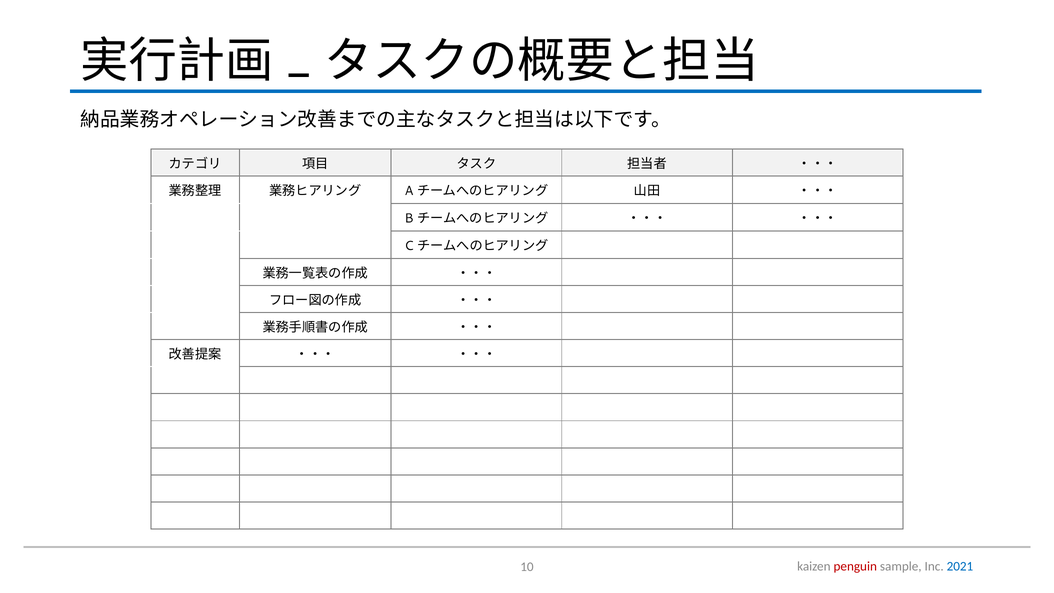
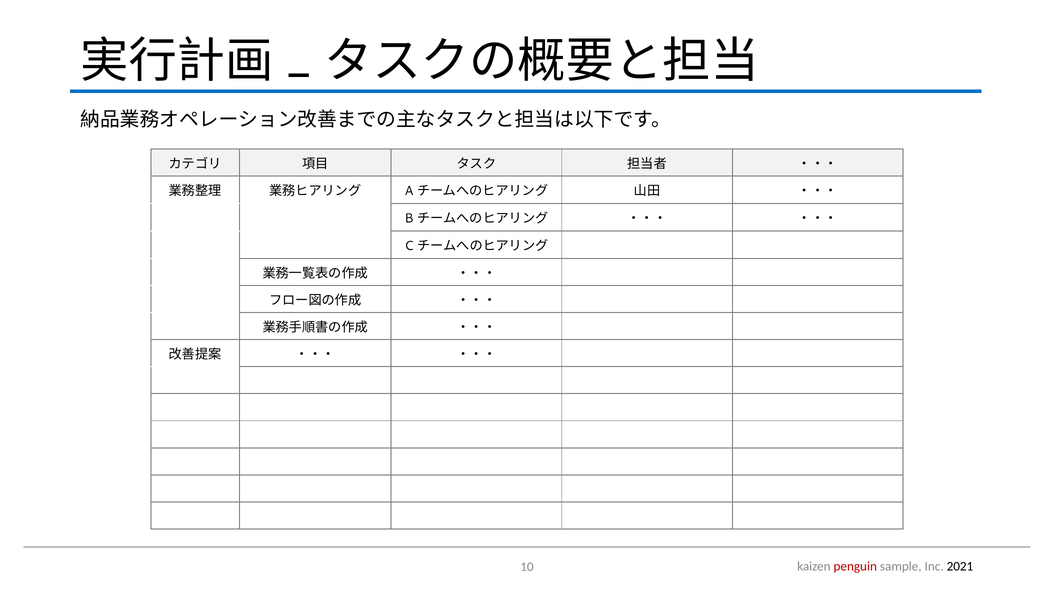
2021 colour: blue -> black
